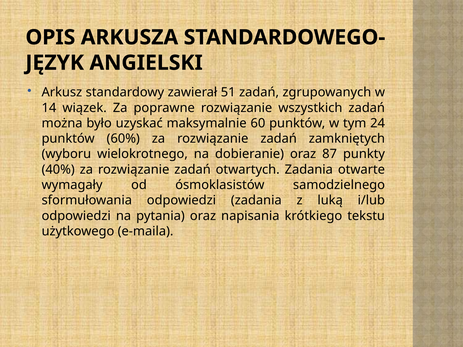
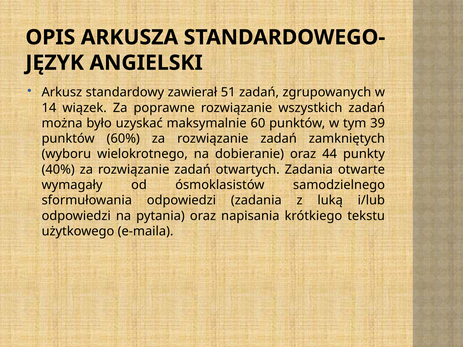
24: 24 -> 39
87: 87 -> 44
